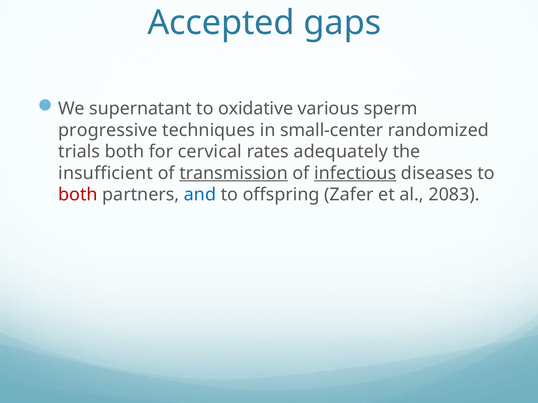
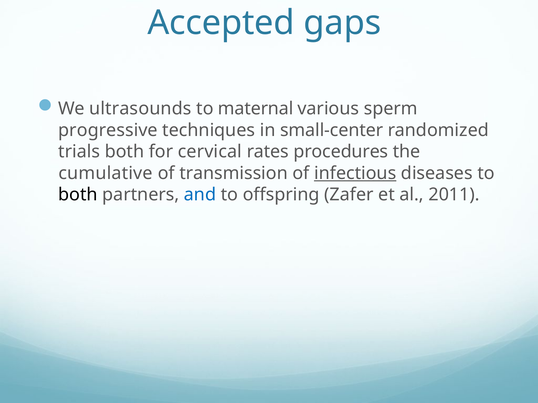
supernatant: supernatant -> ultrasounds
oxidative: oxidative -> maternal
adequately: adequately -> procedures
insufficient: insufficient -> cumulative
transmission underline: present -> none
both at (78, 195) colour: red -> black
2083: 2083 -> 2011
